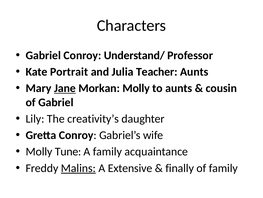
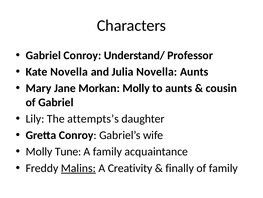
Kate Portrait: Portrait -> Novella
Julia Teacher: Teacher -> Novella
Jane underline: present -> none
creativity’s: creativity’s -> attempts’s
Extensive: Extensive -> Creativity
